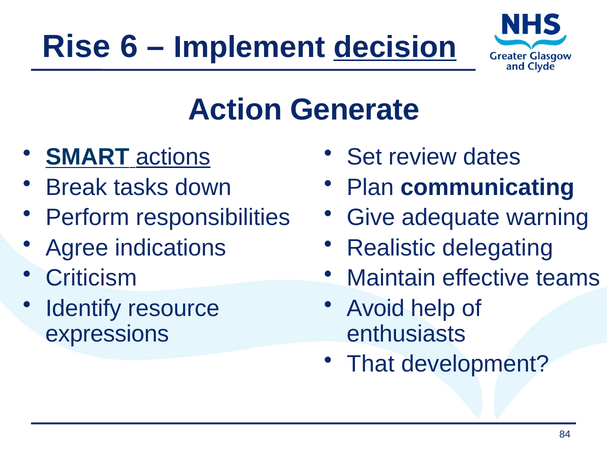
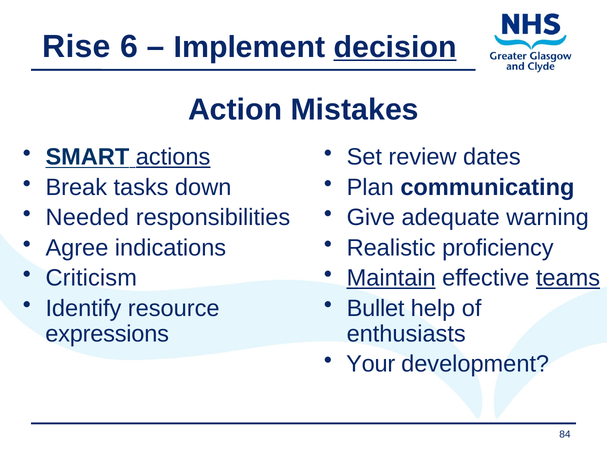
Generate: Generate -> Mistakes
Perform: Perform -> Needed
delegating: delegating -> proficiency
Maintain underline: none -> present
teams underline: none -> present
Avoid: Avoid -> Bullet
That: That -> Your
